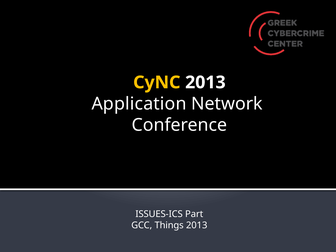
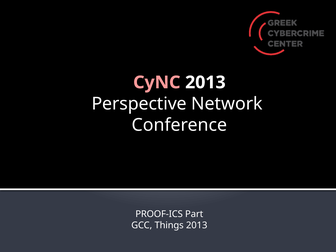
CyNC colour: yellow -> pink
Application: Application -> Perspective
ISSUES-ICS: ISSUES-ICS -> PROOF-ICS
